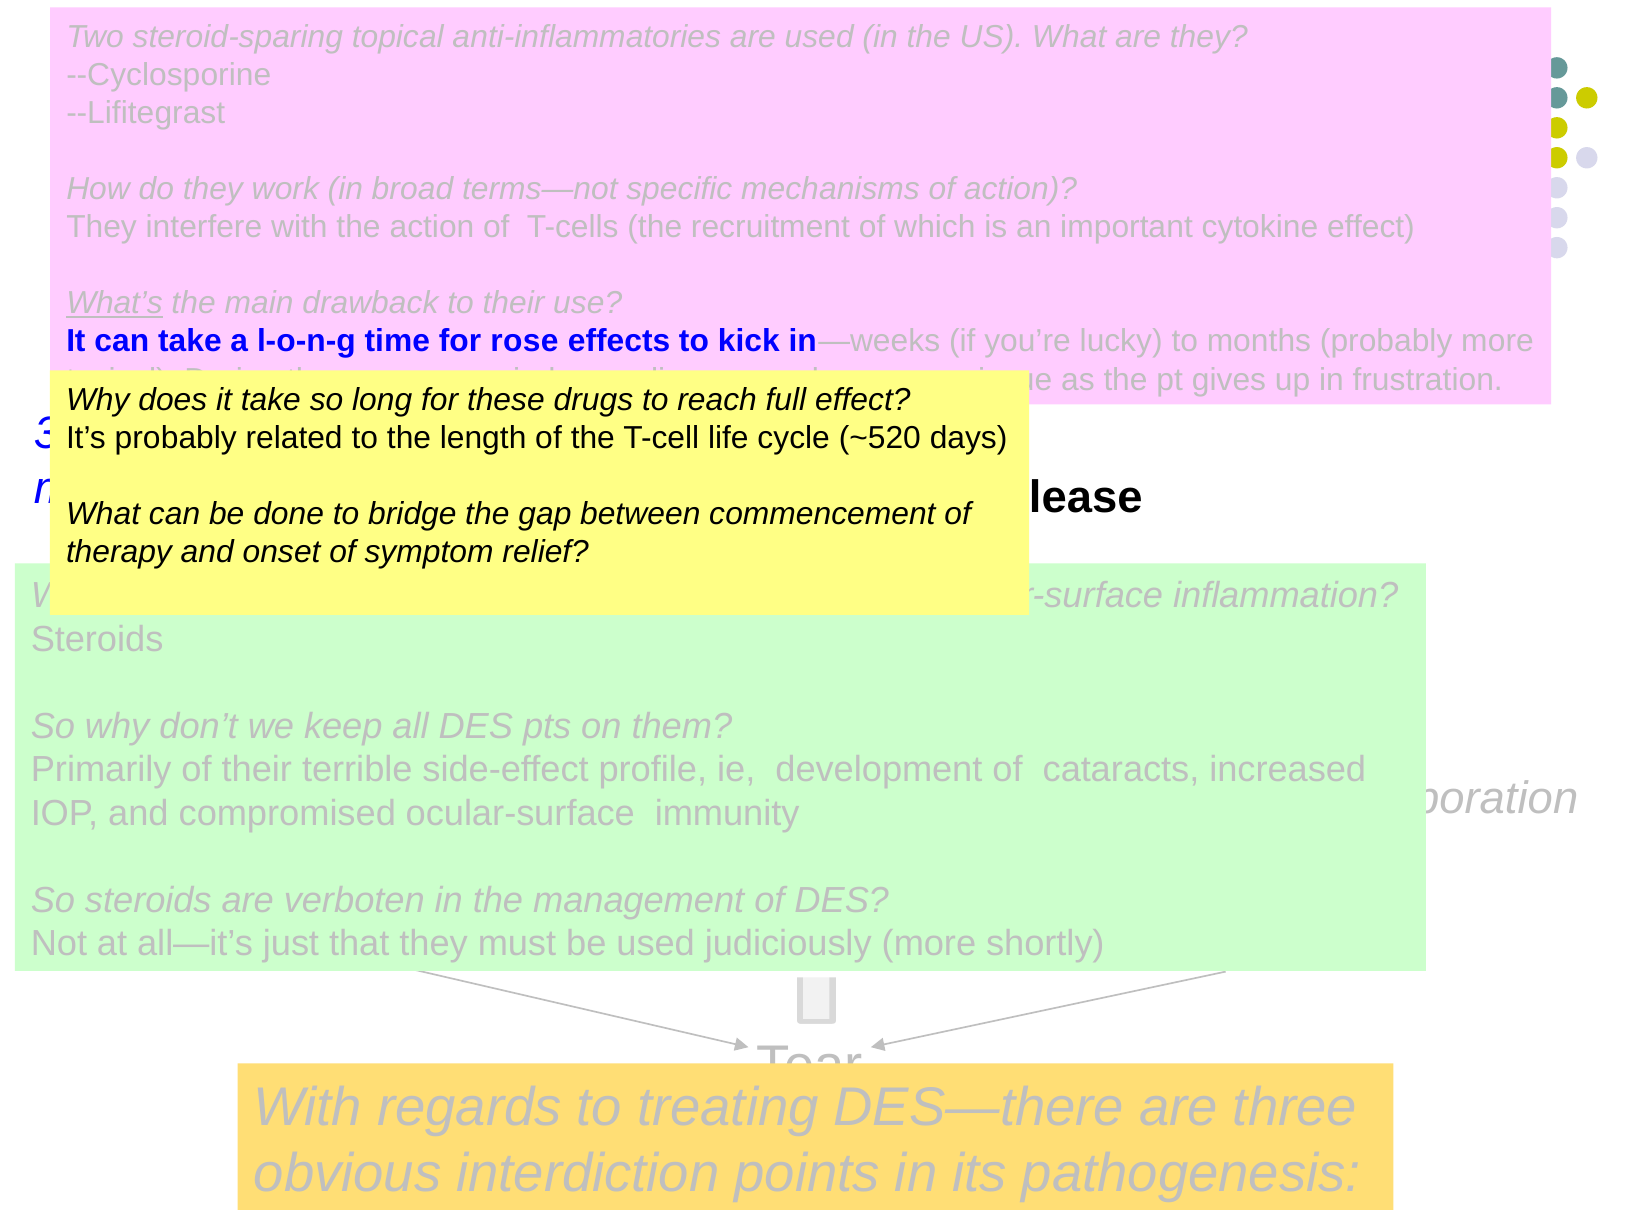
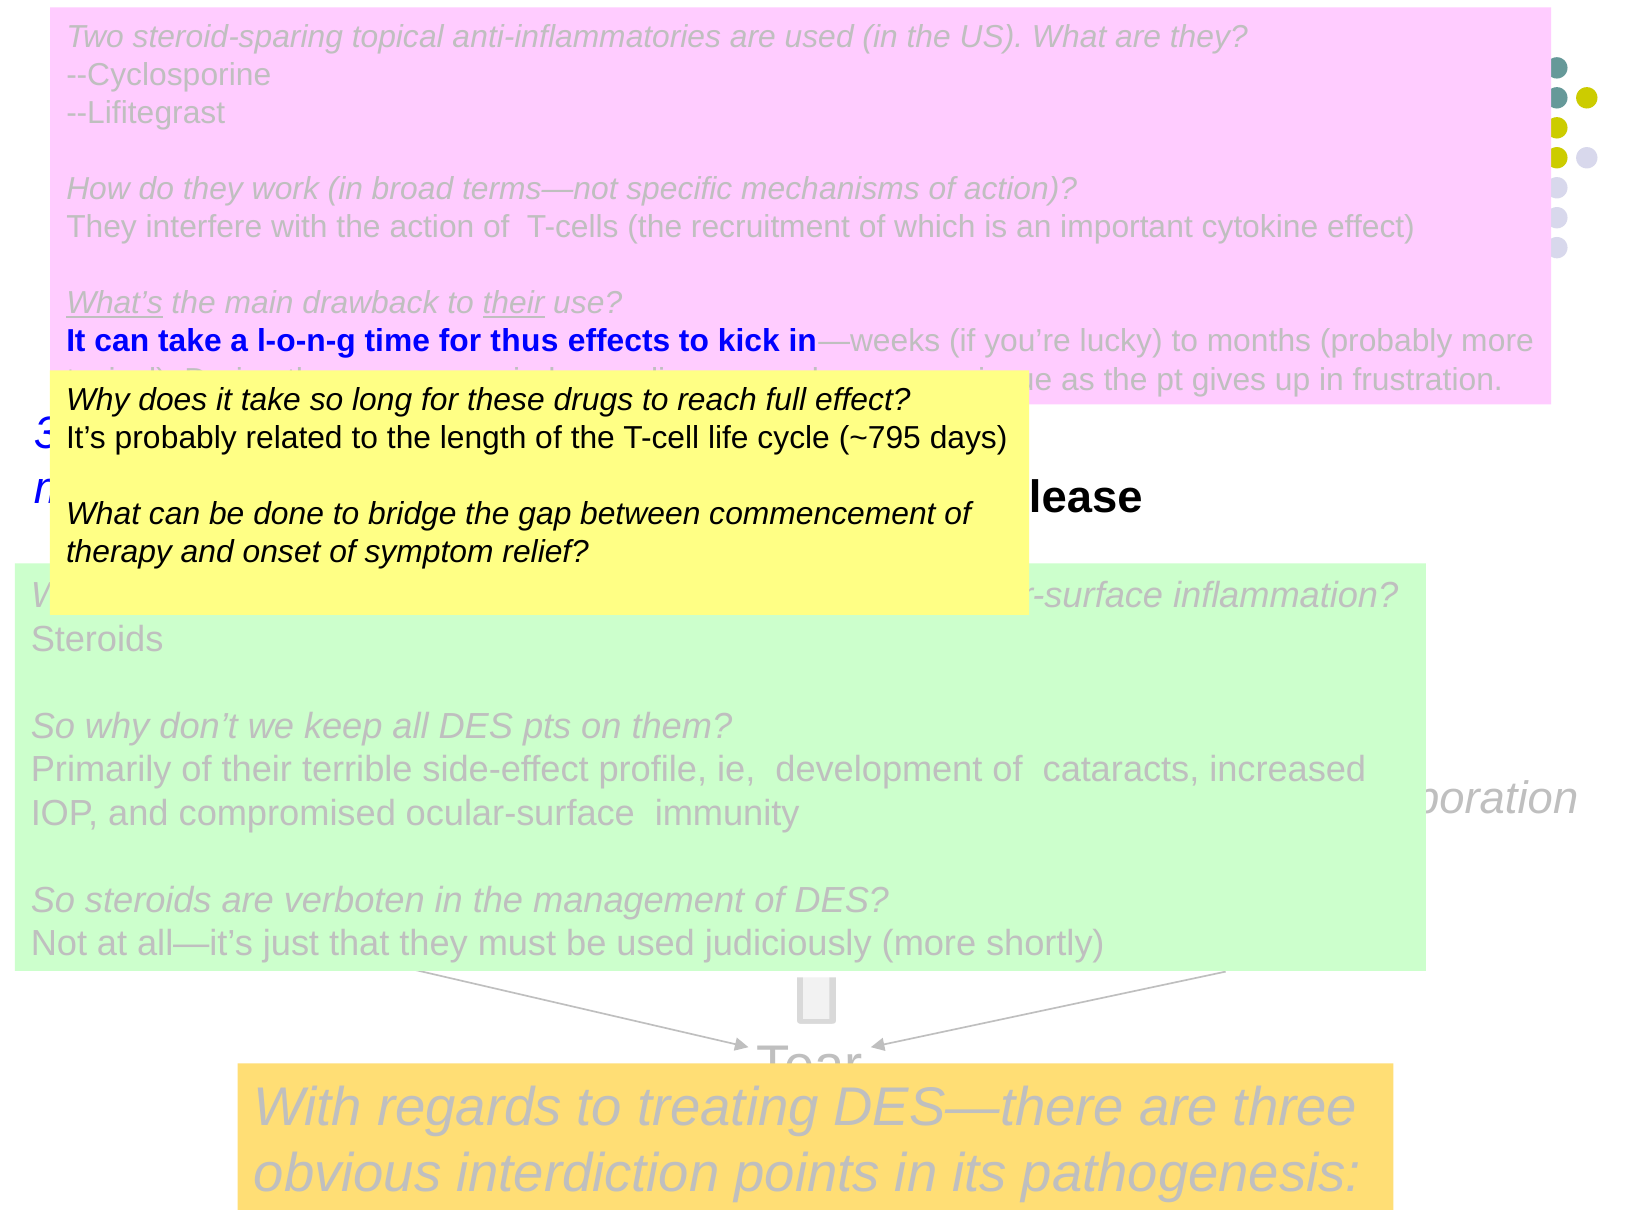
their at (514, 304) underline: none -> present
rose: rose -> thus
~520: ~520 -> ~795
